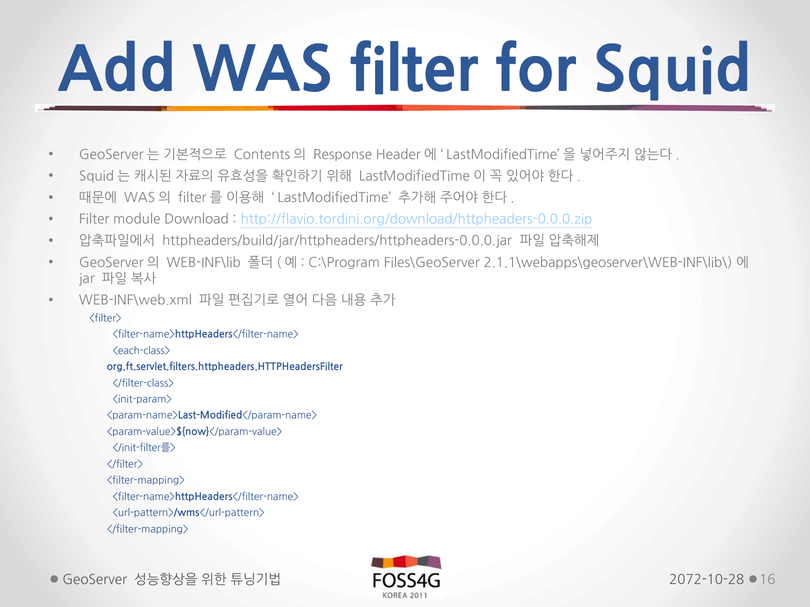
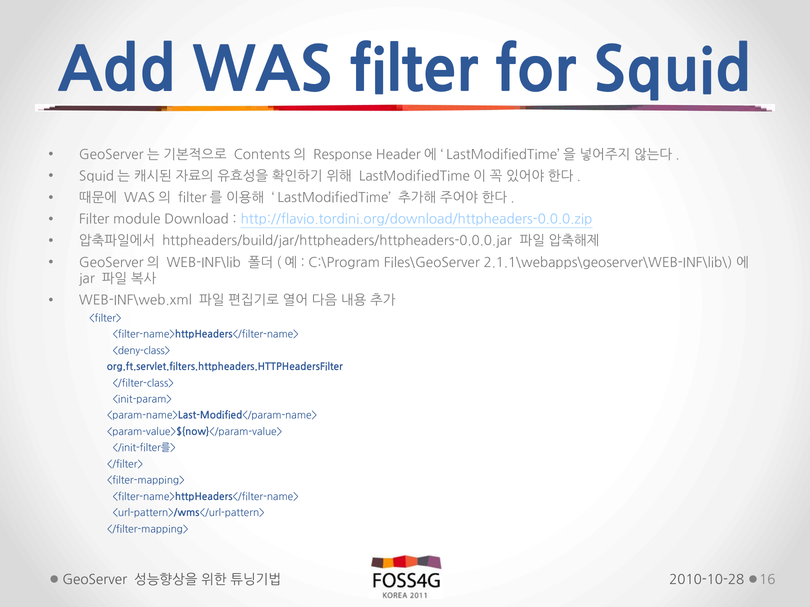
<each-class>: <each-class> -> <deny-class>
2072-10-28: 2072-10-28 -> 2010-10-28
